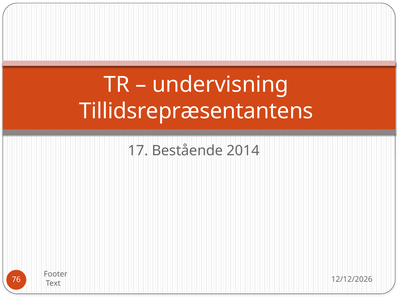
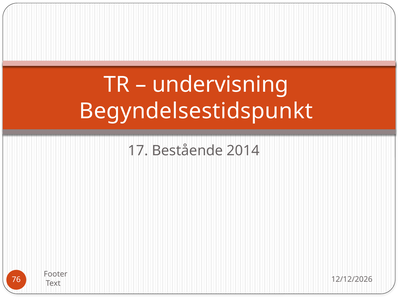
Tillidsrepræsentantens: Tillidsrepræsentantens -> Begyndelsestidspunkt
